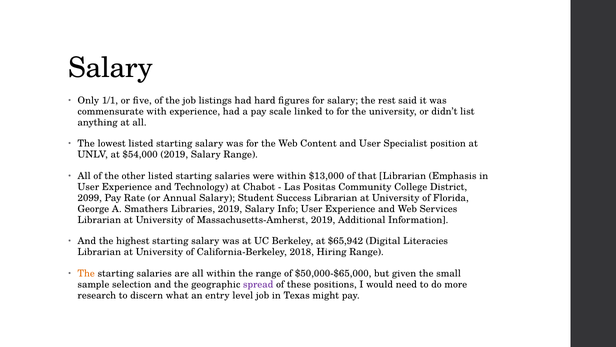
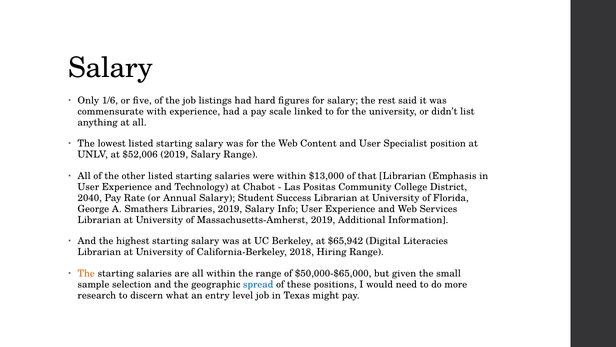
1/1: 1/1 -> 1/6
$54,000: $54,000 -> $52,006
2099: 2099 -> 2040
spread colour: purple -> blue
